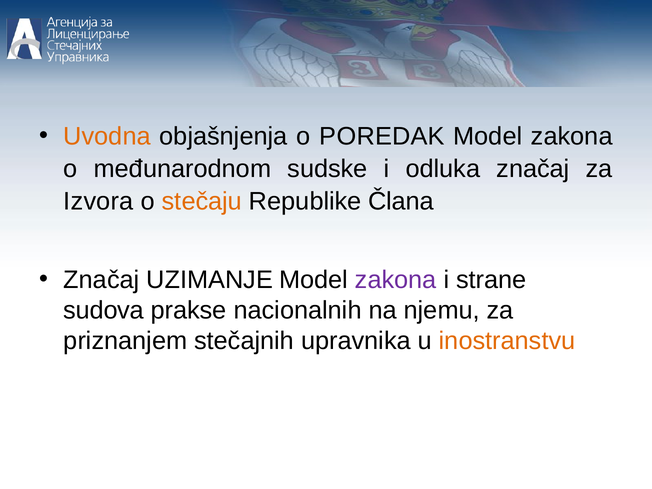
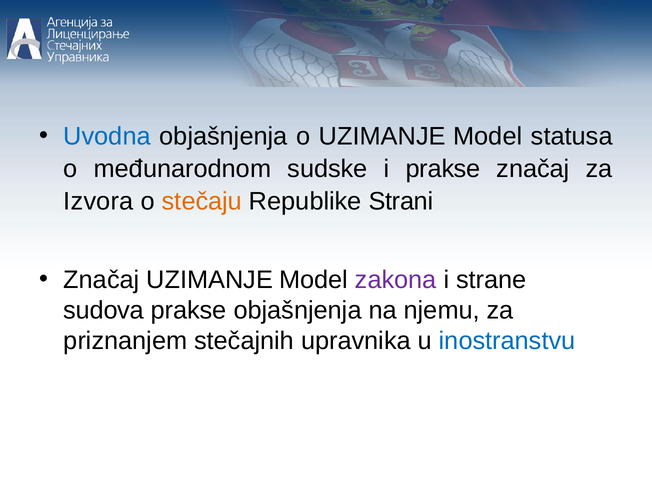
Uvodna colour: orange -> blue
o POREDAK: POREDAK -> UZIMANJE
zakona at (572, 136): zakona -> statusa
i odluka: odluka -> prakse
Člana: Člana -> Strani
prakse nacionalnih: nacionalnih -> objašnjenja
inostranstvu colour: orange -> blue
